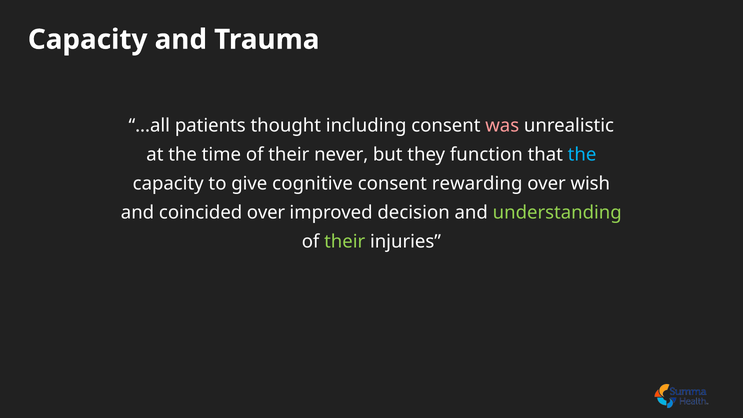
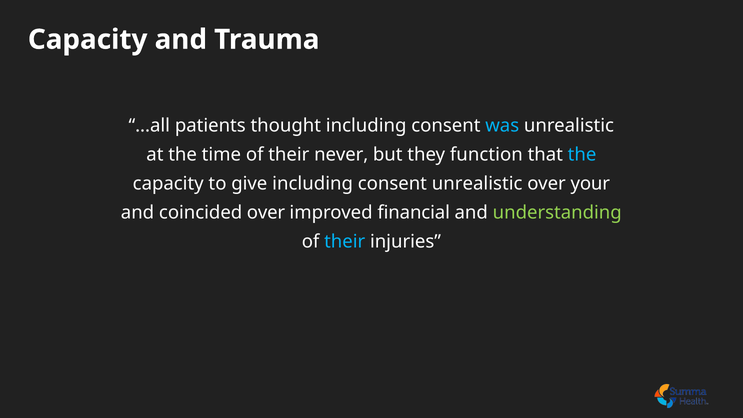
was colour: pink -> light blue
give cognitive: cognitive -> including
consent rewarding: rewarding -> unrealistic
wish: wish -> your
decision: decision -> financial
their at (345, 241) colour: light green -> light blue
